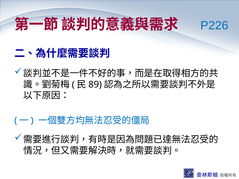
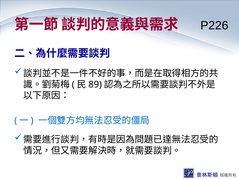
P226 colour: blue -> black
